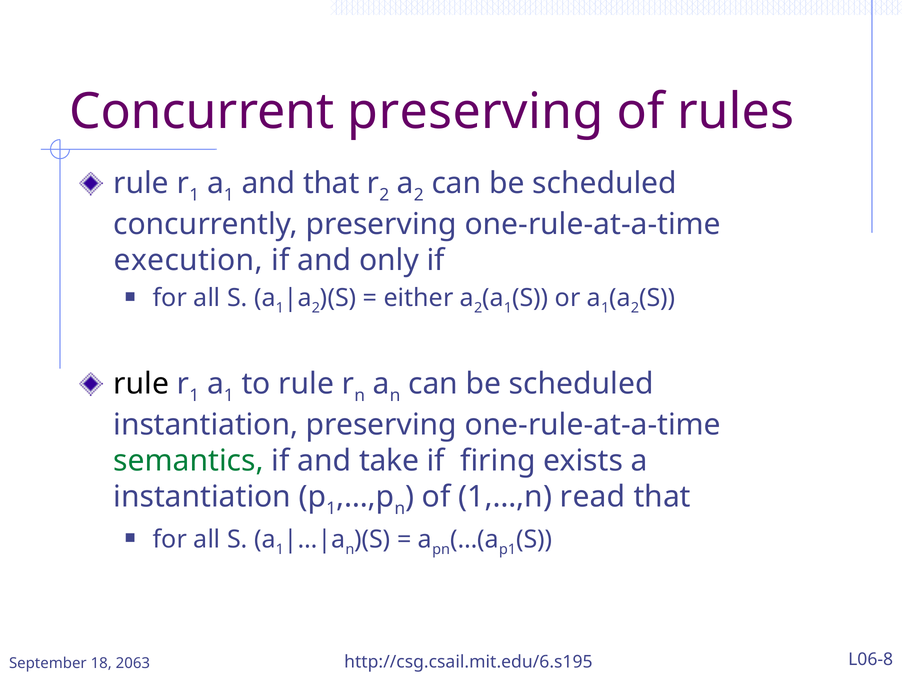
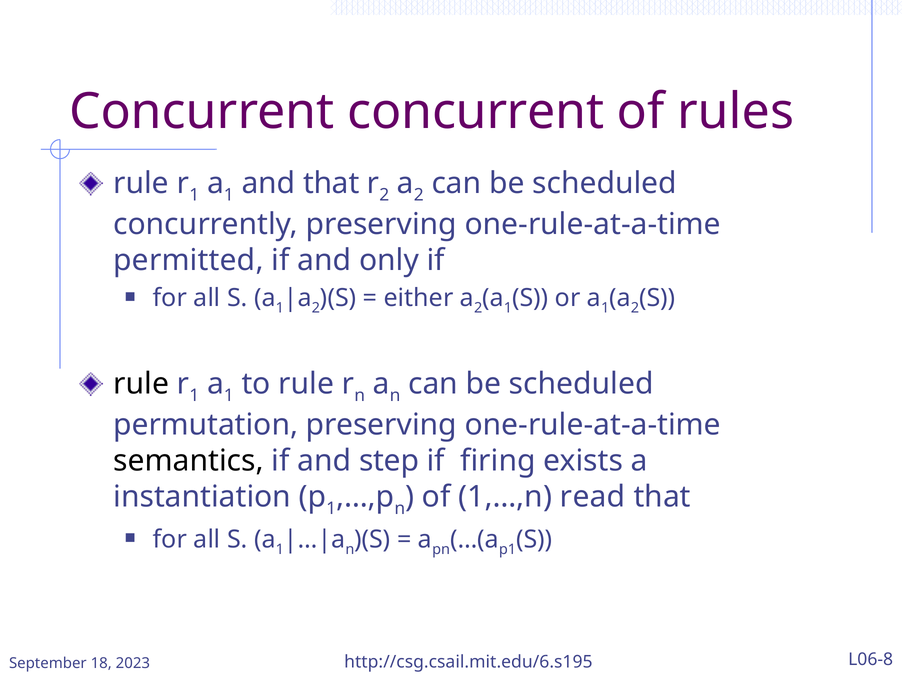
Concurrent preserving: preserving -> concurrent
execution: execution -> permitted
instantiation at (206, 425): instantiation -> permutation
semantics colour: green -> black
take: take -> step
2063: 2063 -> 2023
